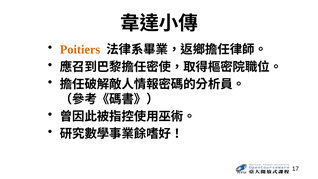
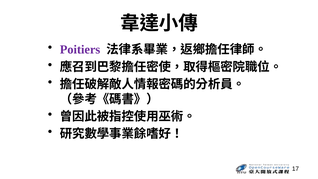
Poitiers colour: orange -> purple
